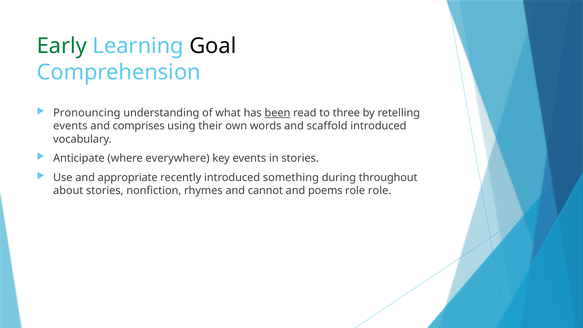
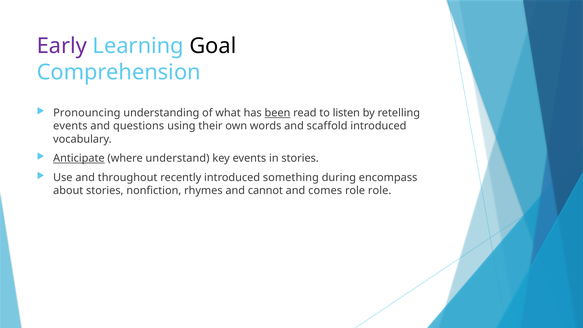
Early colour: green -> purple
three: three -> listen
comprises: comprises -> questions
Anticipate underline: none -> present
everywhere: everywhere -> understand
appropriate: appropriate -> throughout
throughout: throughout -> encompass
poems: poems -> comes
